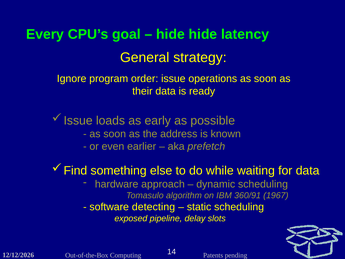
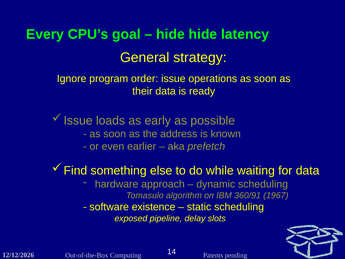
detecting: detecting -> existence
